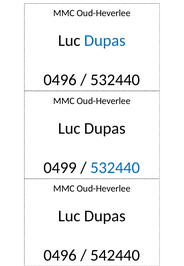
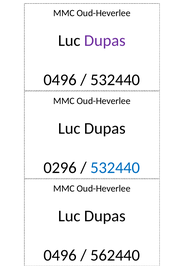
Dupas at (105, 40) colour: blue -> purple
0499: 0499 -> 0296
542440: 542440 -> 562440
